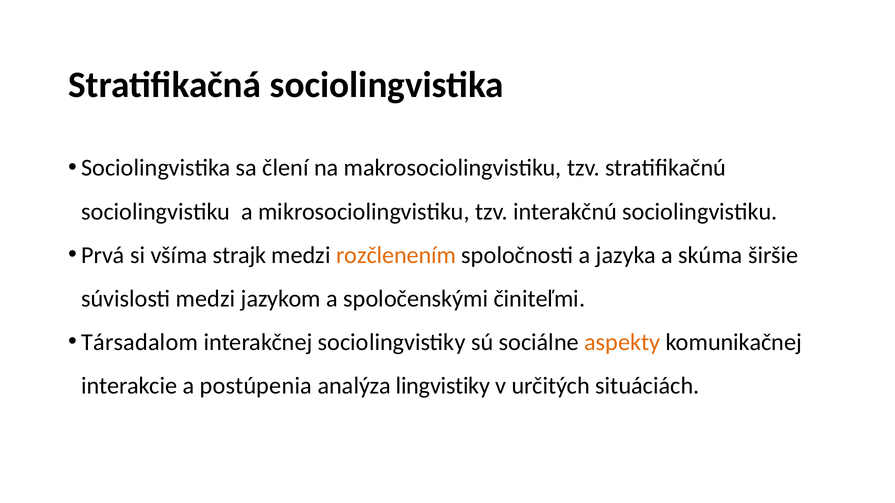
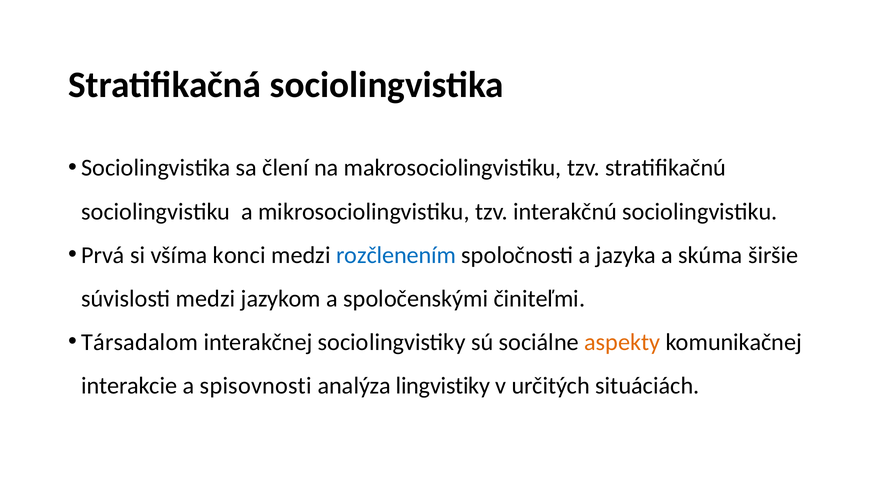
strajk: strajk -> konci
rozčlenením colour: orange -> blue
postúpenia: postúpenia -> spisovnosti
